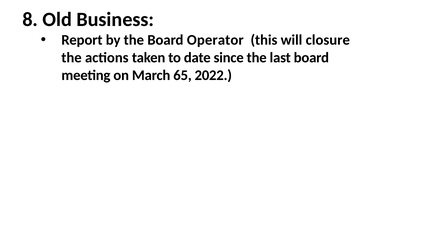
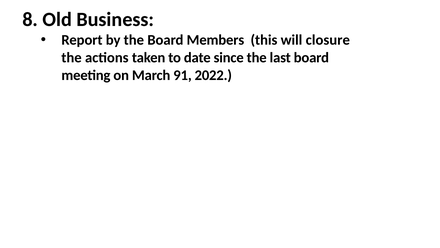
Operator: Operator -> Members
65: 65 -> 91
